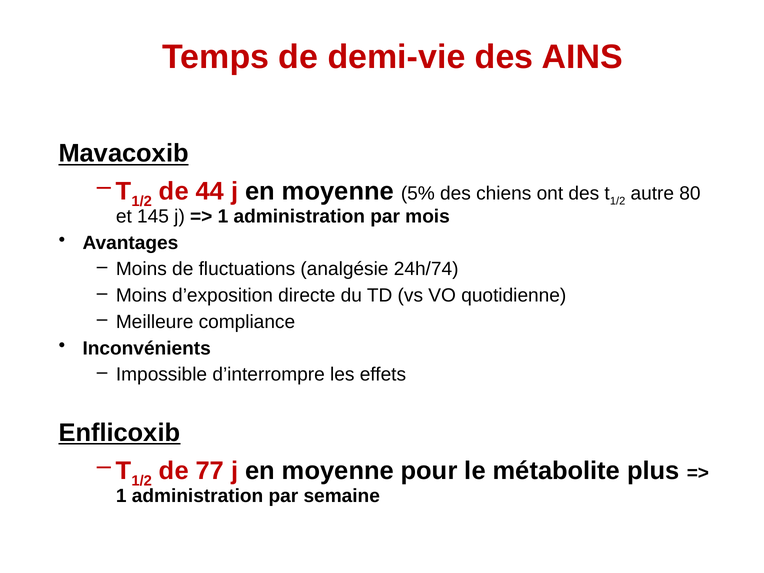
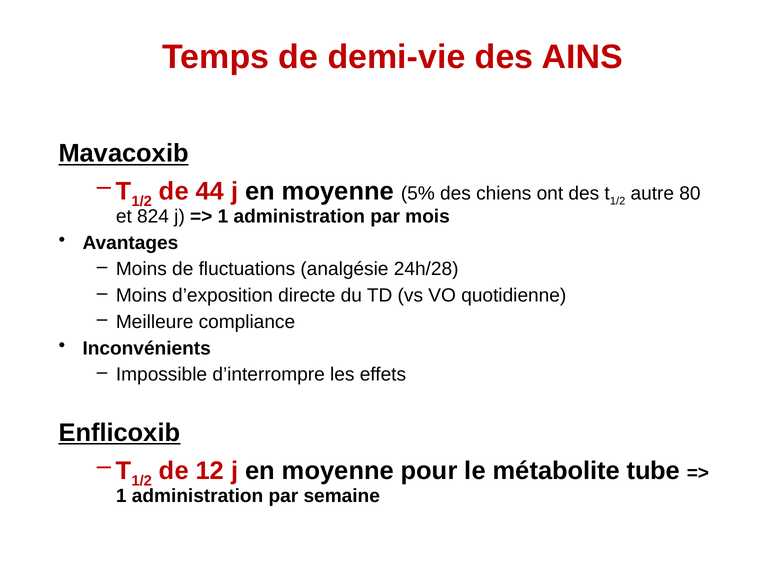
145: 145 -> 824
24h/74: 24h/74 -> 24h/28
77: 77 -> 12
plus: plus -> tube
